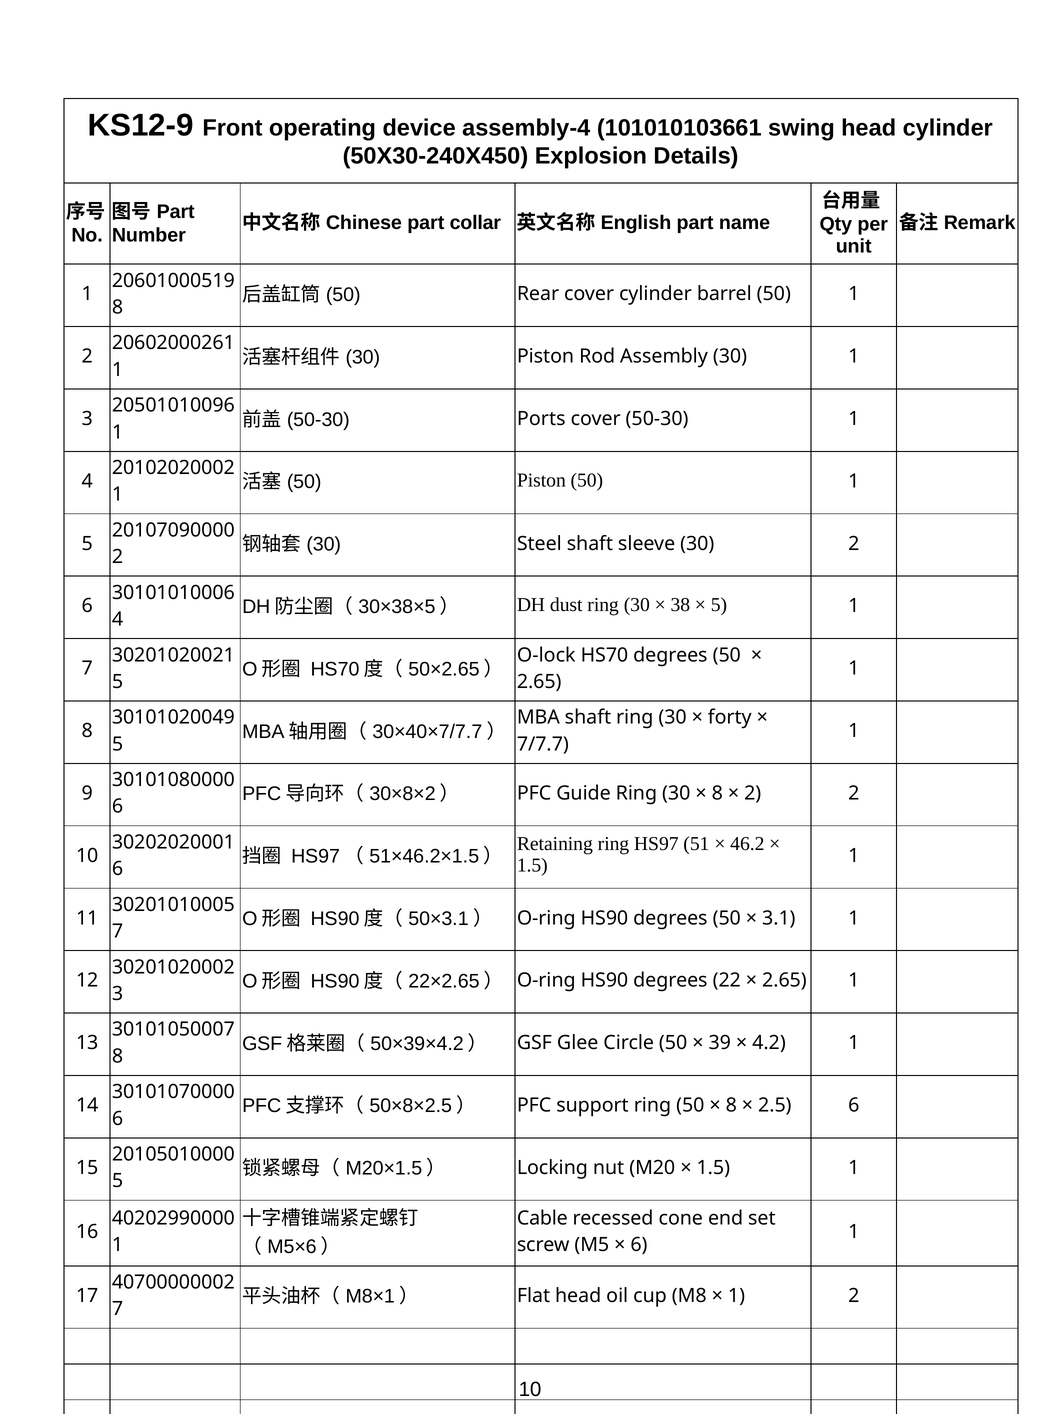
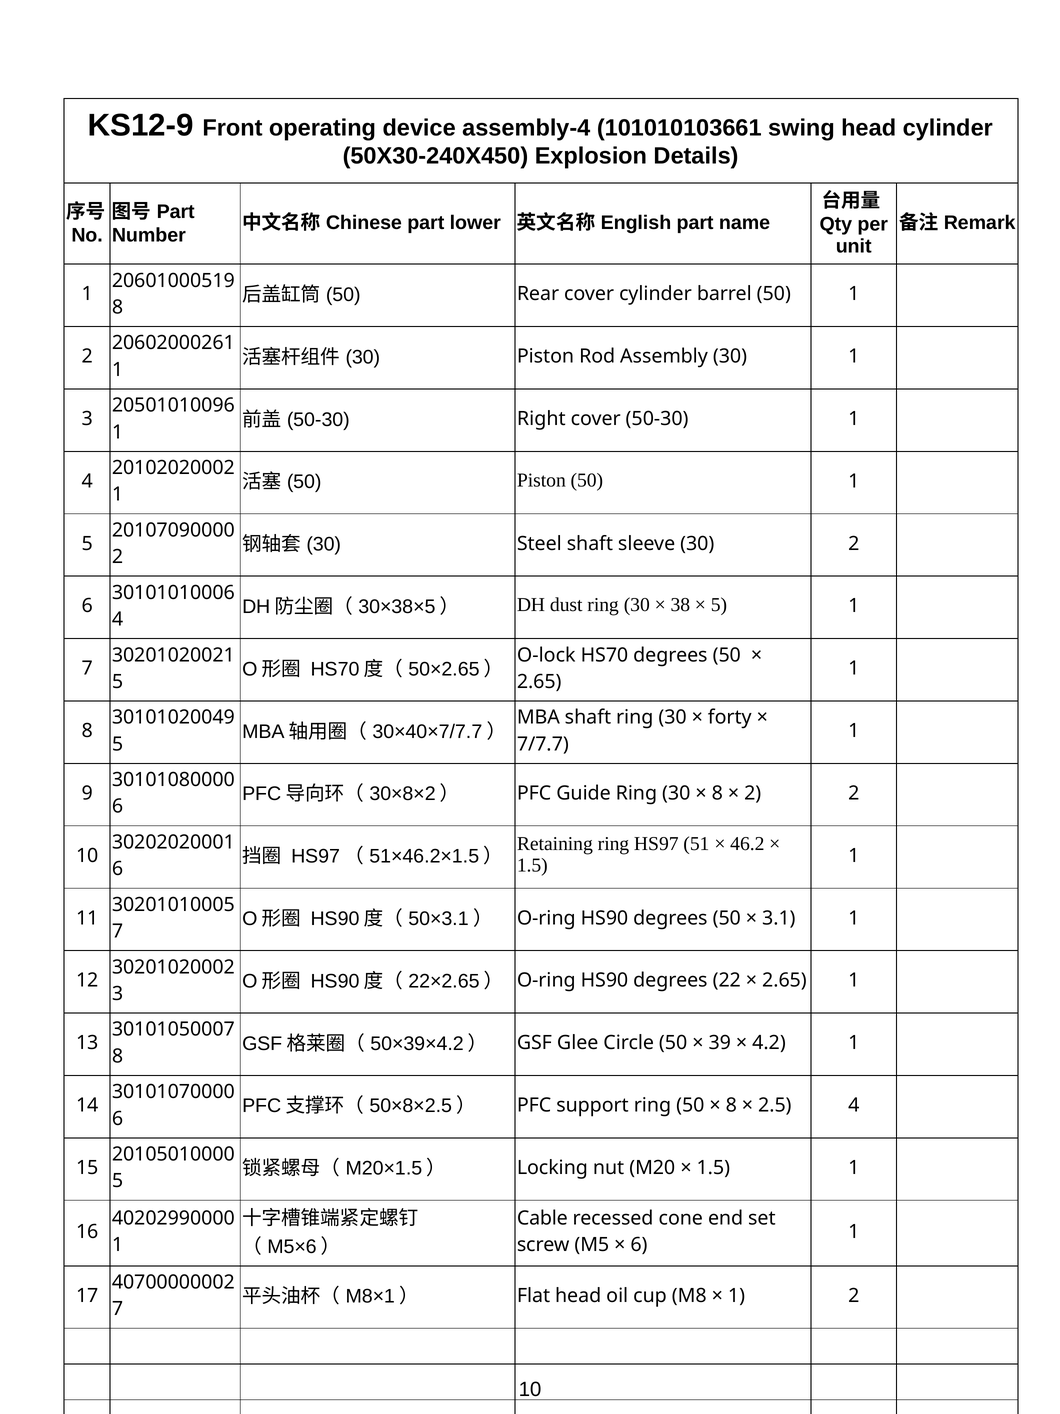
collar: collar -> lower
Ports: Ports -> Right
2.5 6: 6 -> 4
